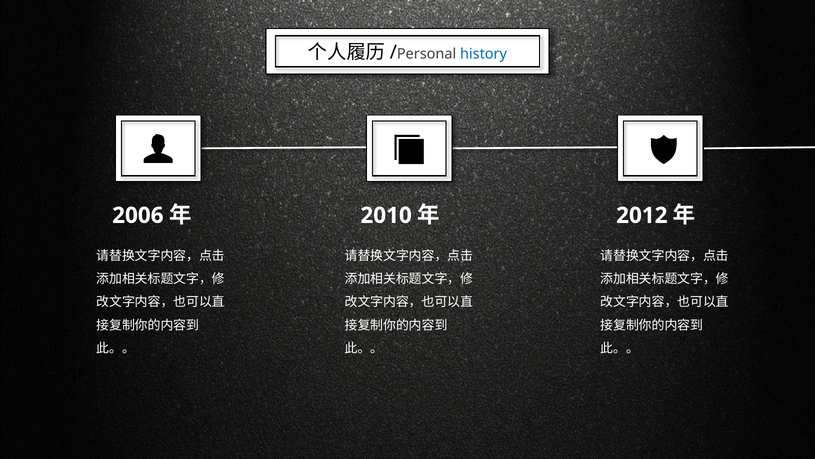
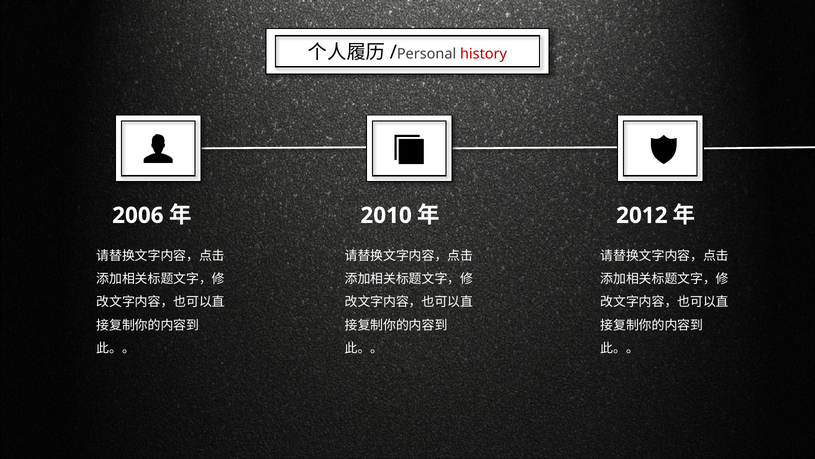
history colour: blue -> red
